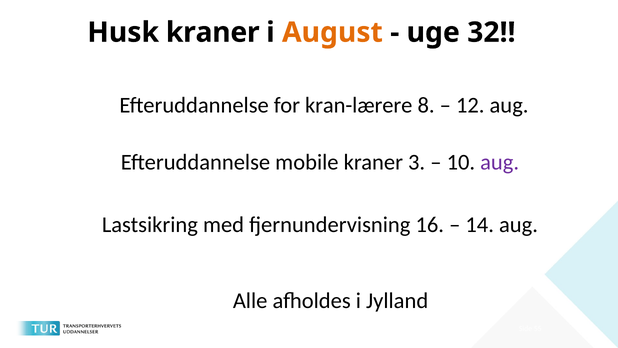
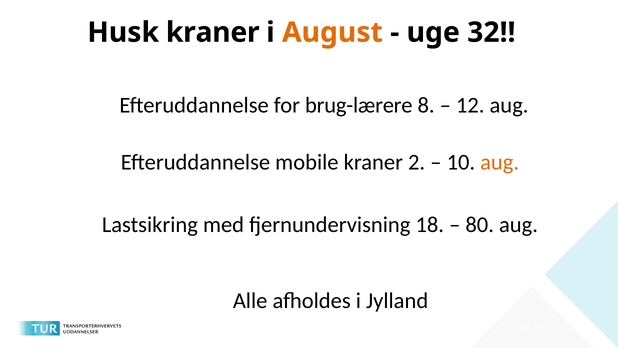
kran-lærere: kran-lærere -> brug-lærere
3: 3 -> 2
aug at (500, 162) colour: purple -> orange
16: 16 -> 18
14: 14 -> 80
